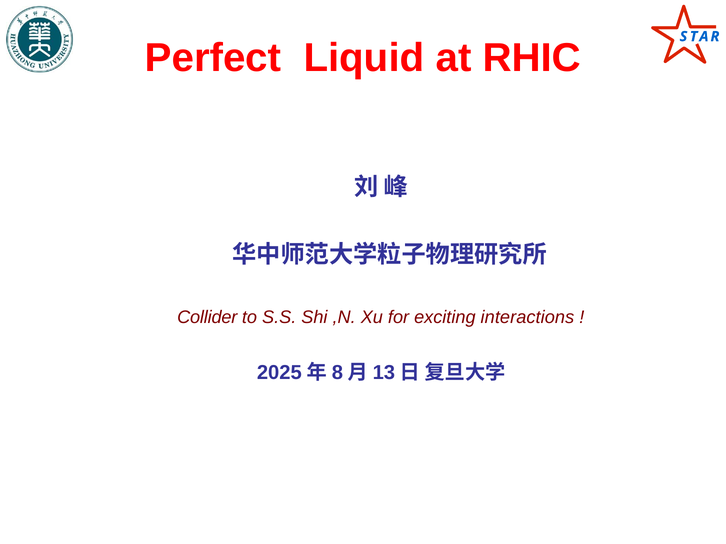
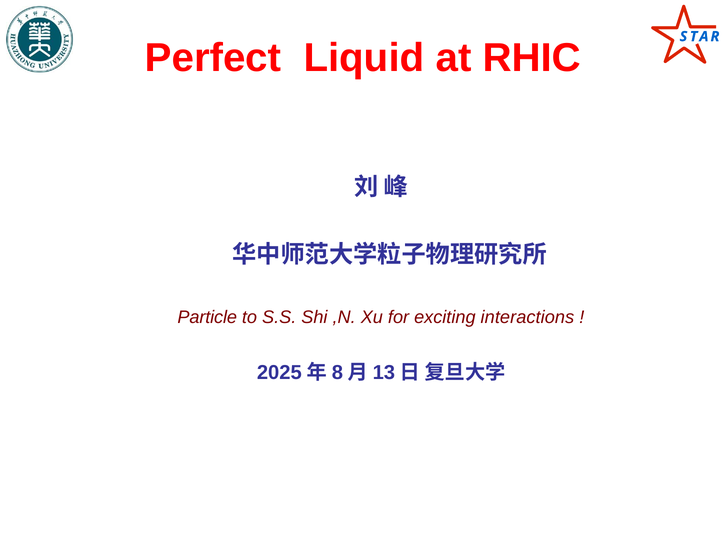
Collider: Collider -> Particle
